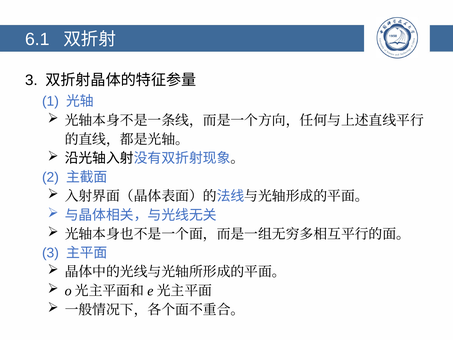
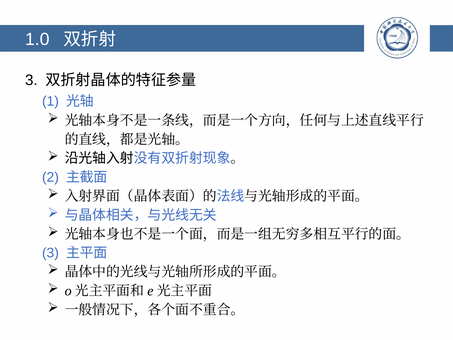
6.1: 6.1 -> 1.0
